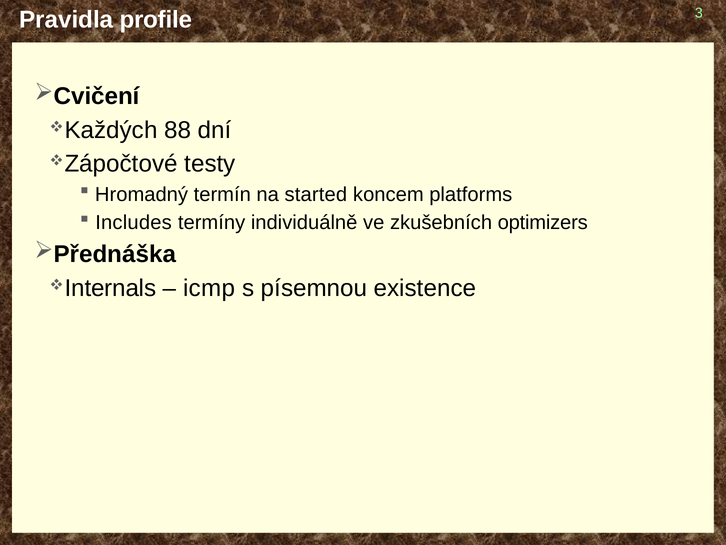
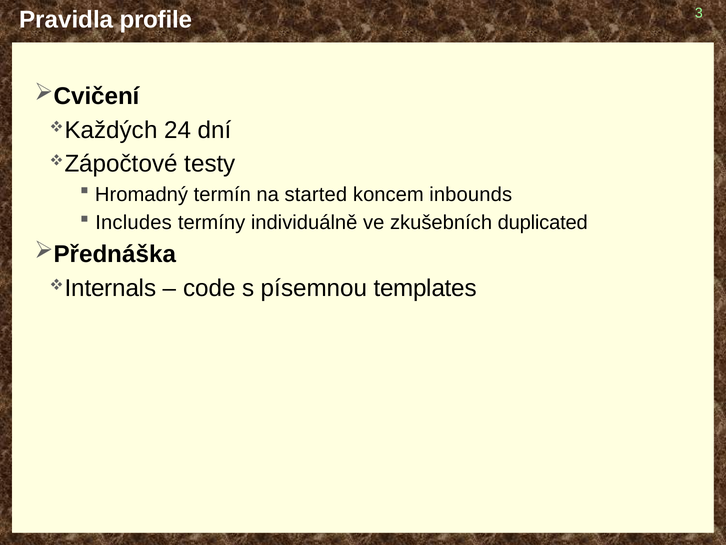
88: 88 -> 24
platforms: platforms -> inbounds
optimizers: optimizers -> duplicated
icmp: icmp -> code
existence: existence -> templates
